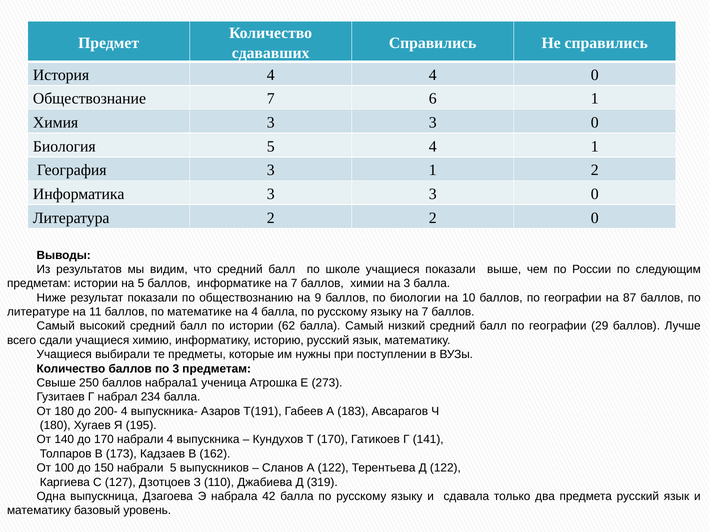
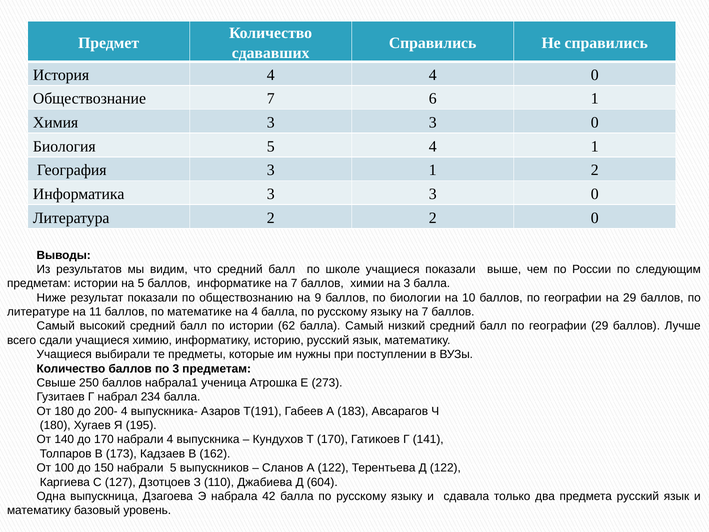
на 87: 87 -> 29
319: 319 -> 604
